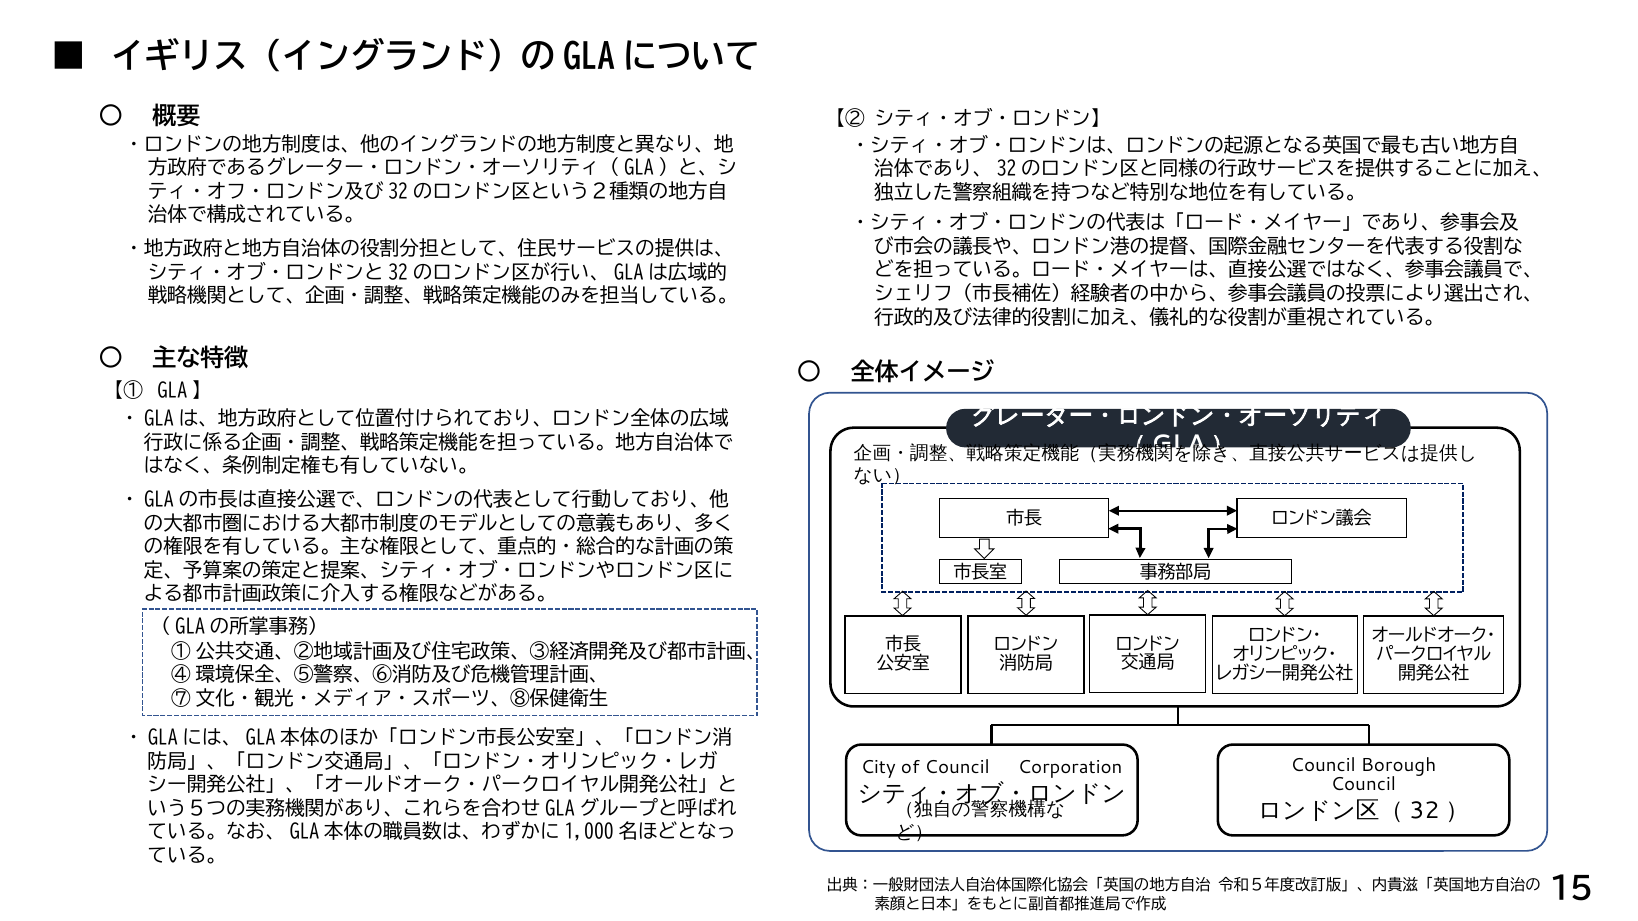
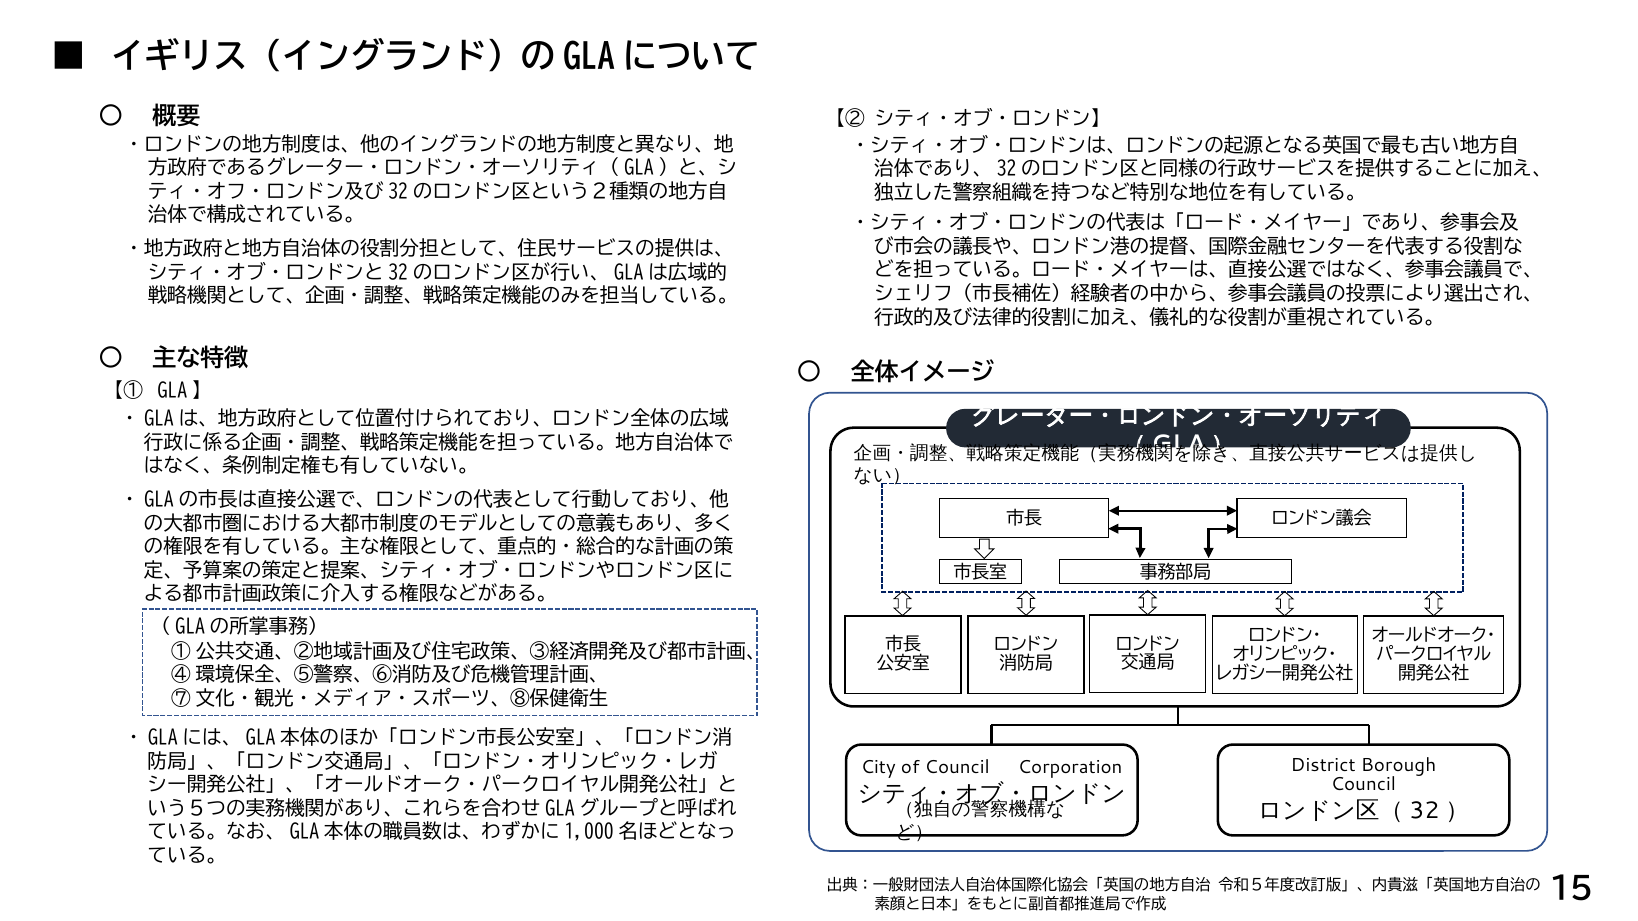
Council at (1323, 766): Council -> District
